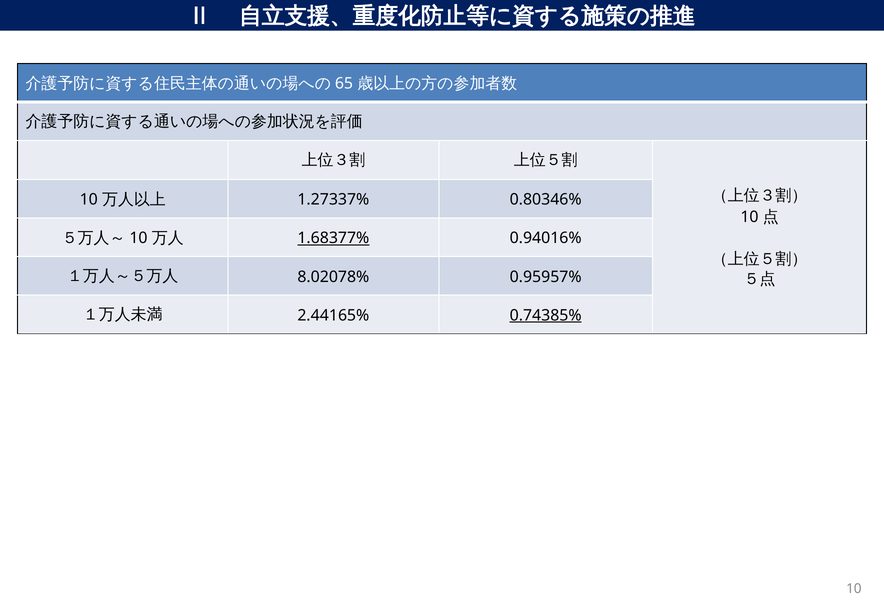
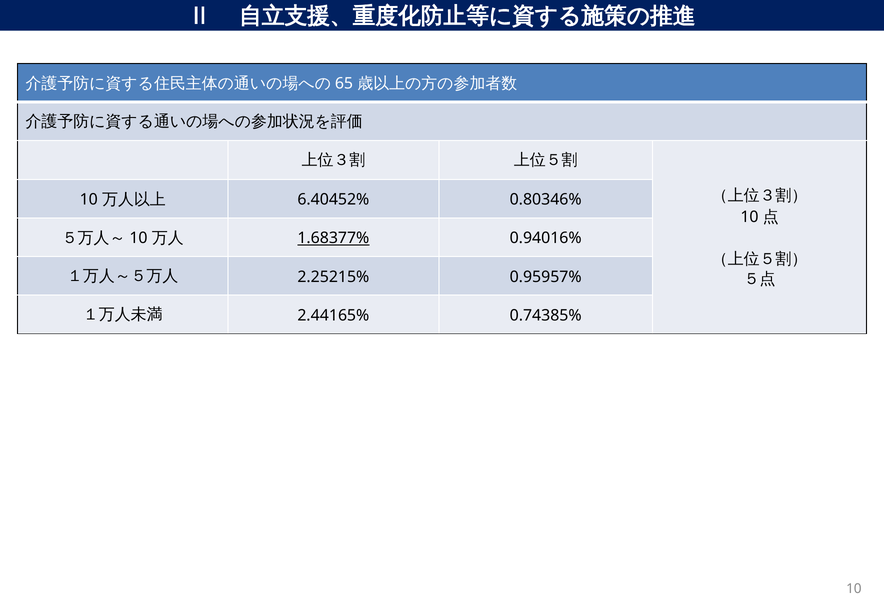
1.27337%: 1.27337% -> 6.40452%
8.02078%: 8.02078% -> 2.25215%
0.74385% underline: present -> none
